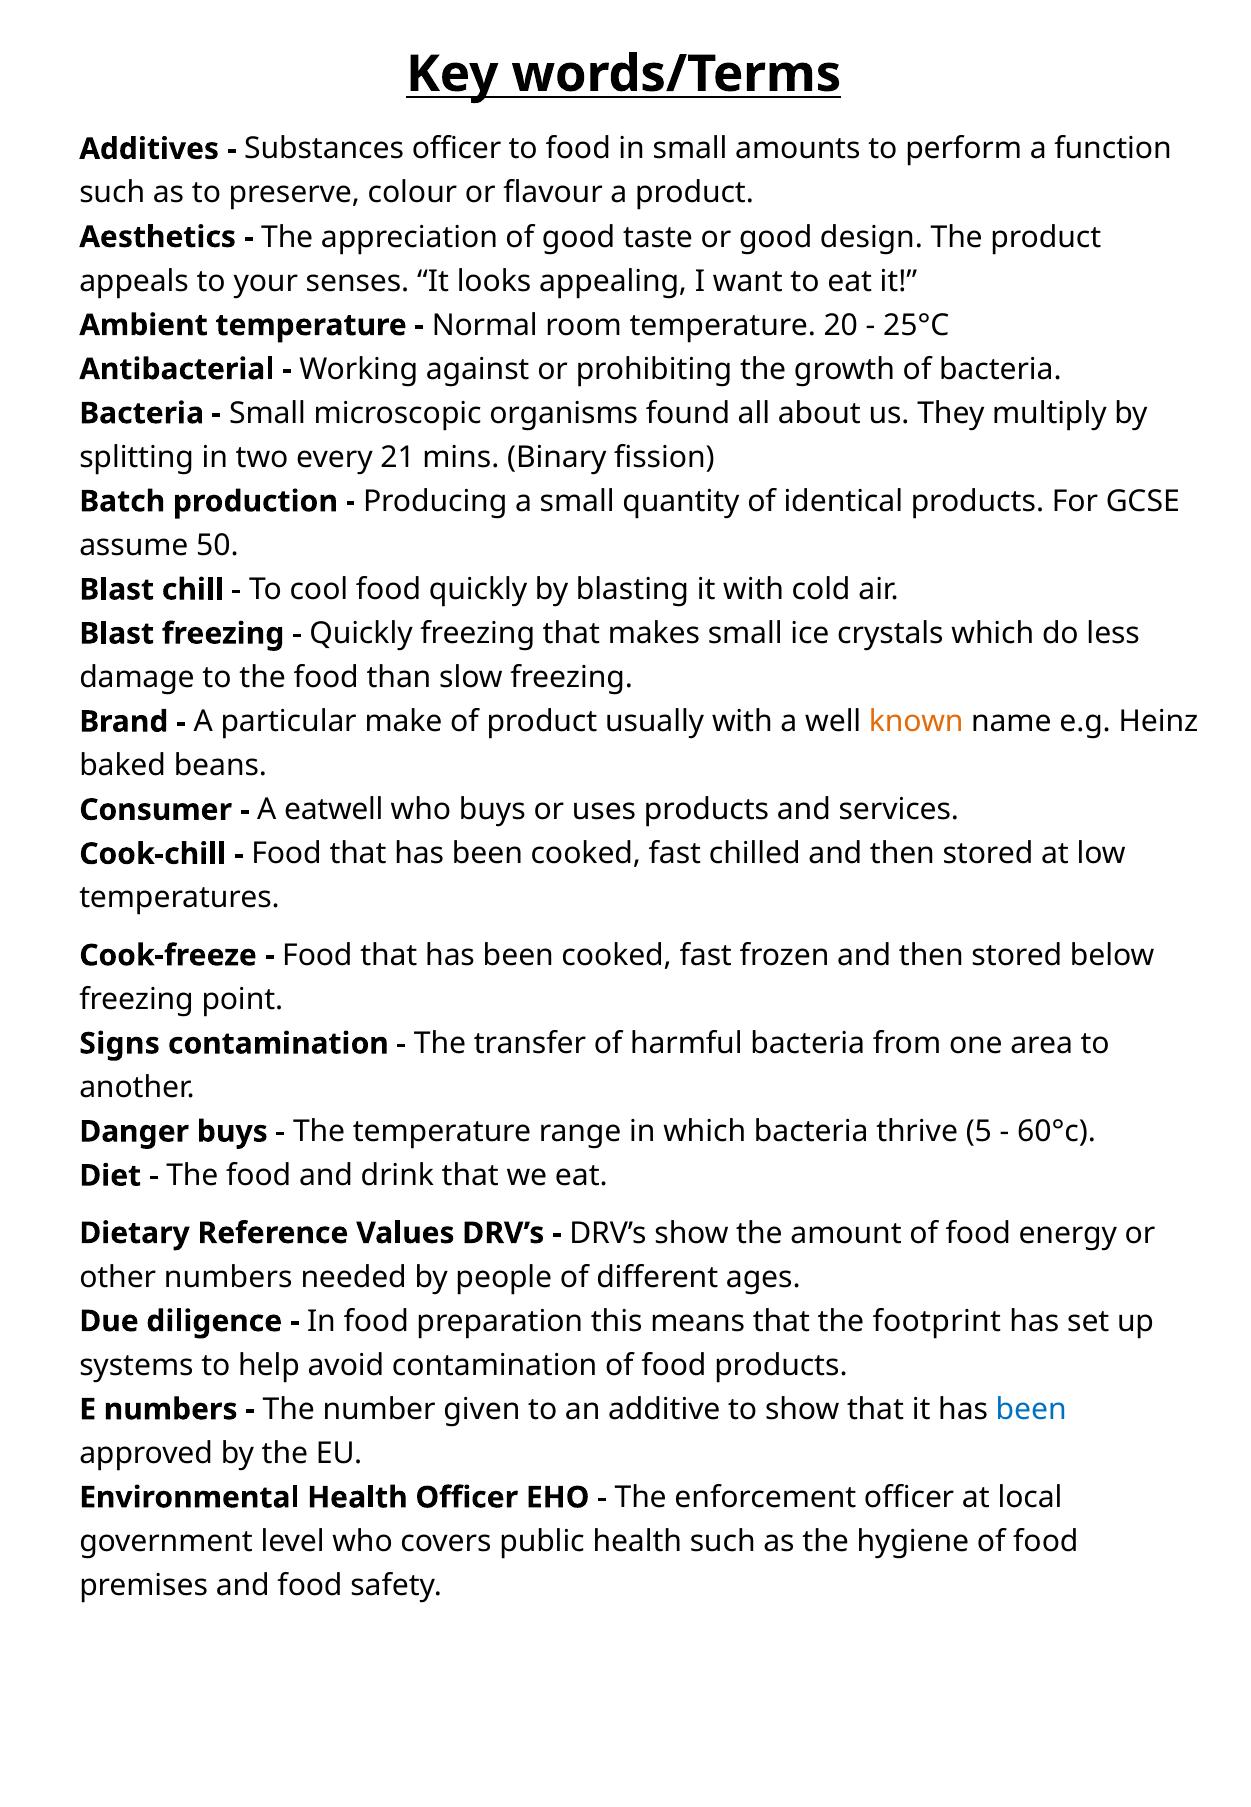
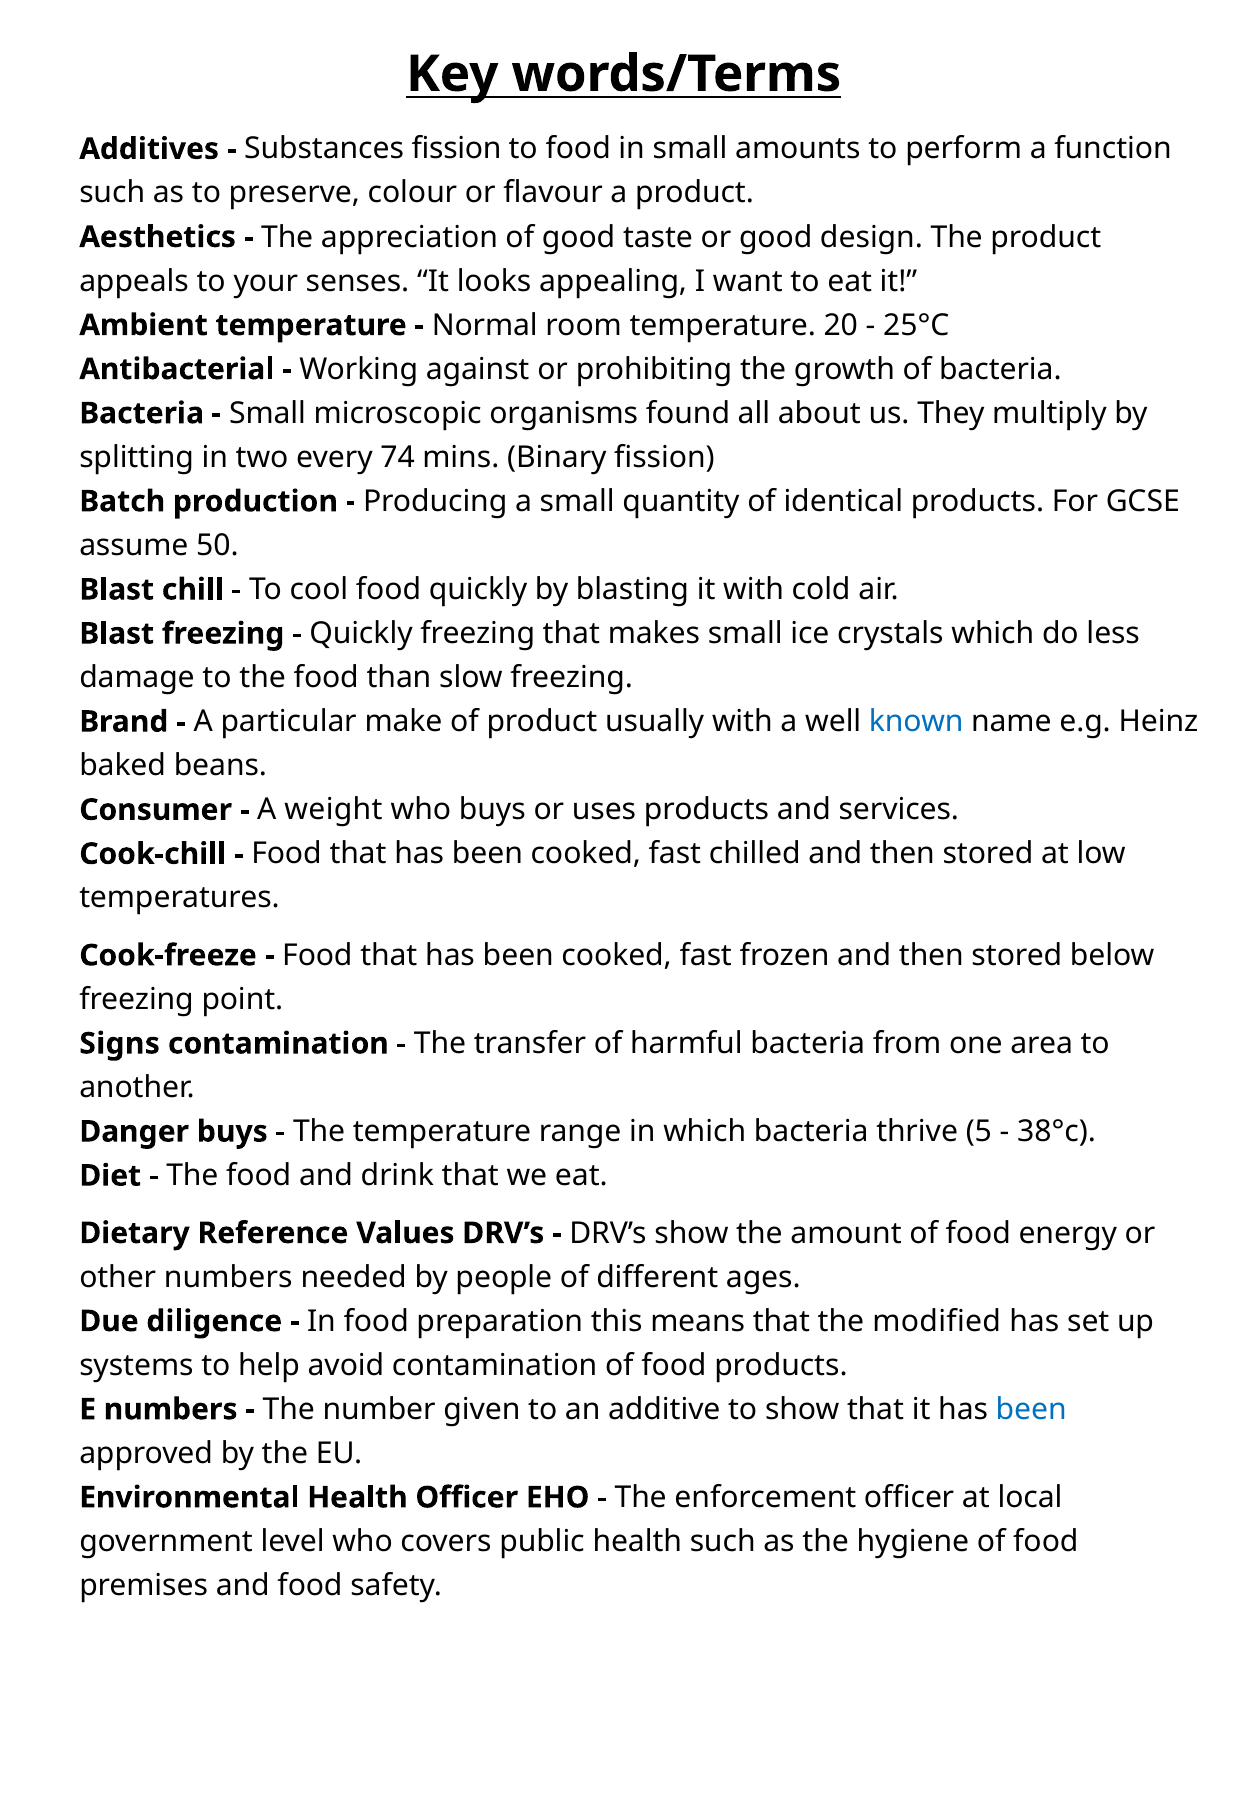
Substances officer: officer -> fission
21: 21 -> 74
known colour: orange -> blue
eatwell: eatwell -> weight
60°c: 60°c -> 38°c
footprint: footprint -> modified
